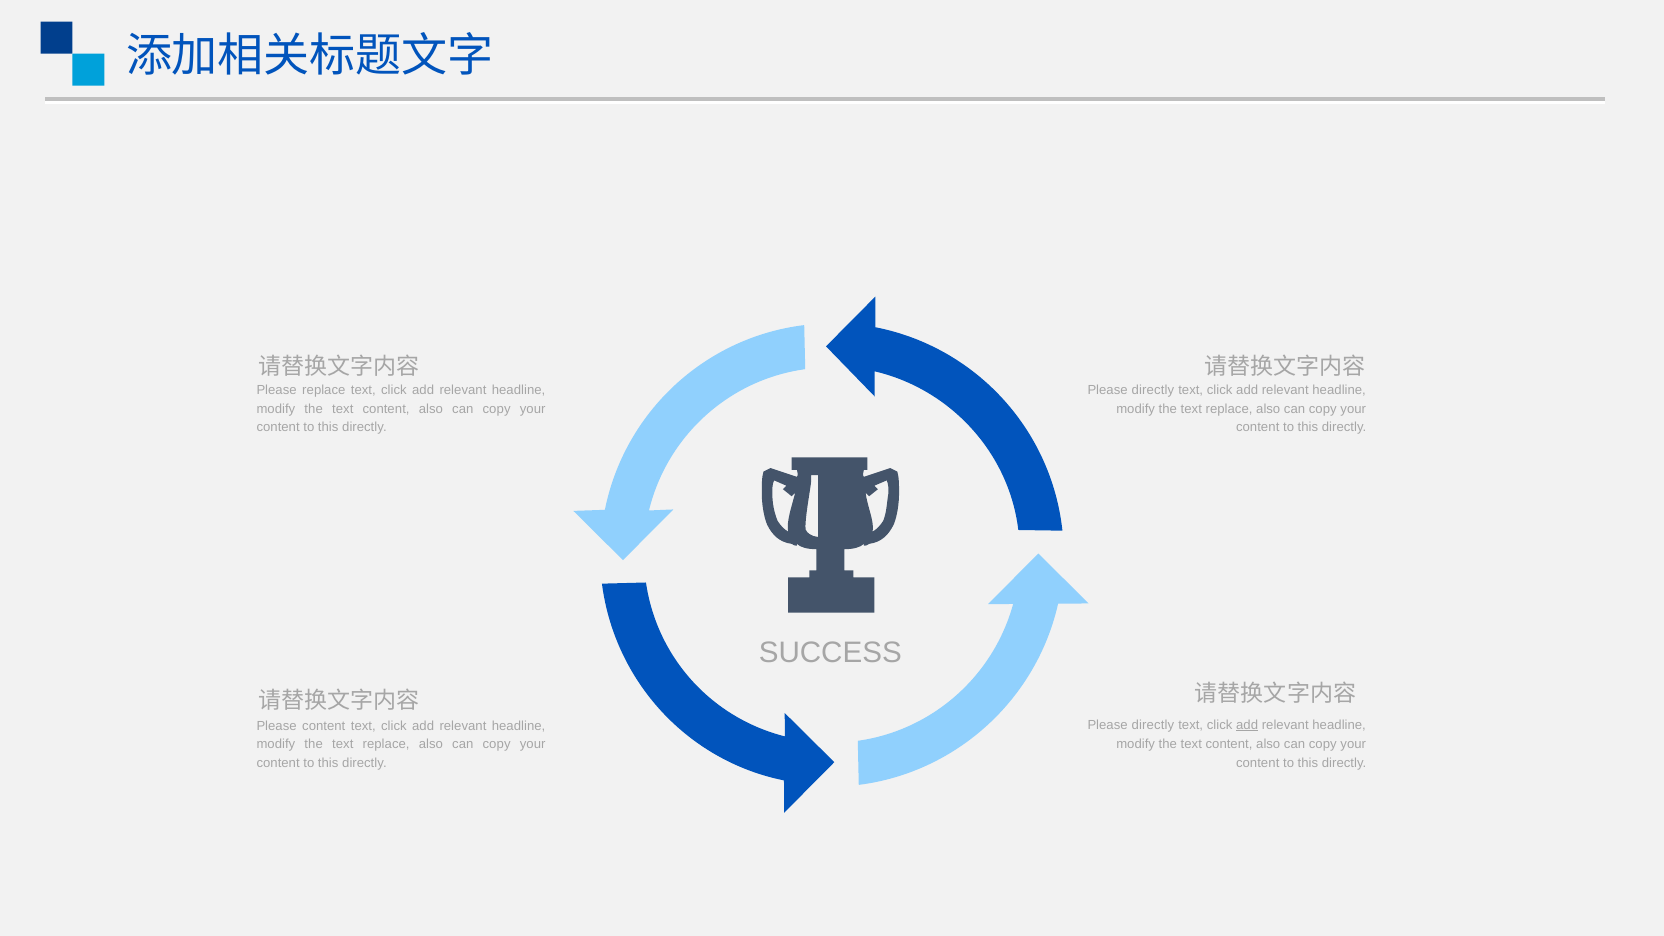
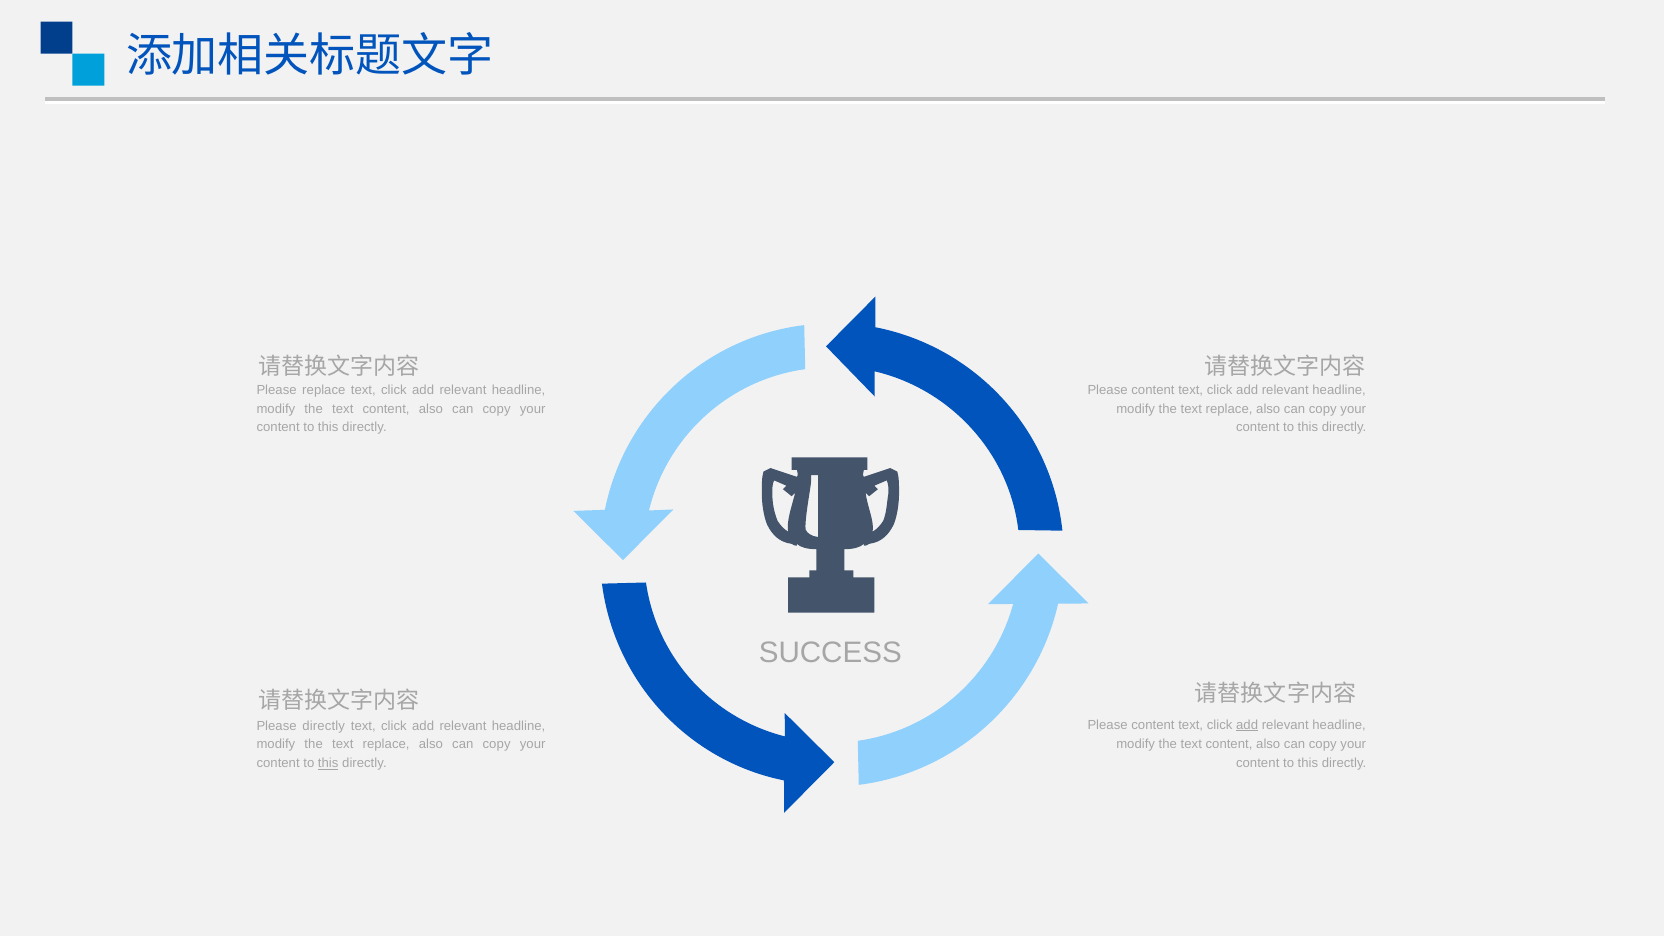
directly at (1153, 390): directly -> content
directly at (1153, 725): directly -> content
Please content: content -> directly
this at (328, 763) underline: none -> present
